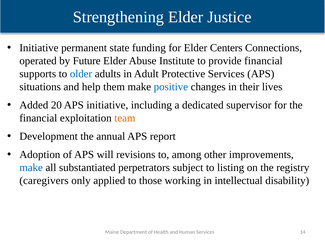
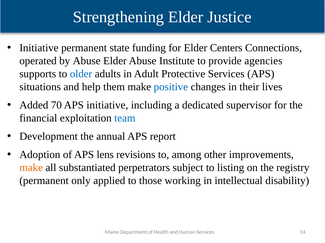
by Future: Future -> Abuse
provide financial: financial -> agencies
20: 20 -> 70
team colour: orange -> blue
will: will -> lens
make at (31, 168) colour: blue -> orange
caregivers at (44, 181): caregivers -> permanent
